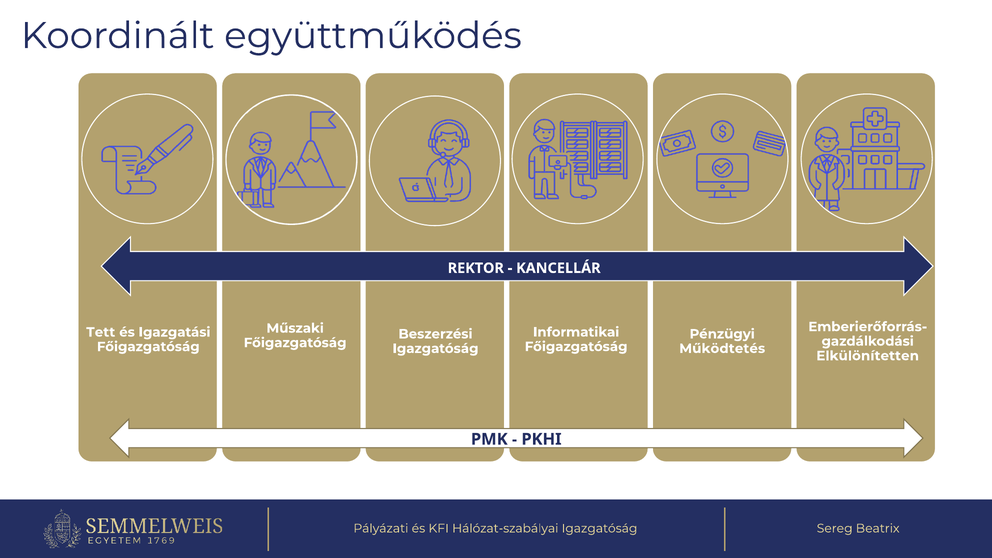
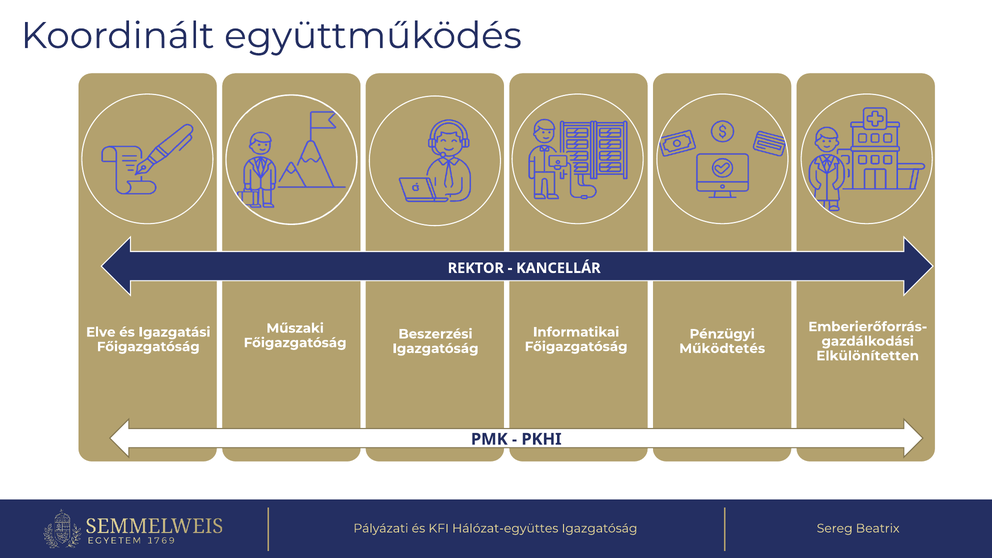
Tett: Tett -> Elve
Hálózat-szabályai: Hálózat-szabályai -> Hálózat-együttes
